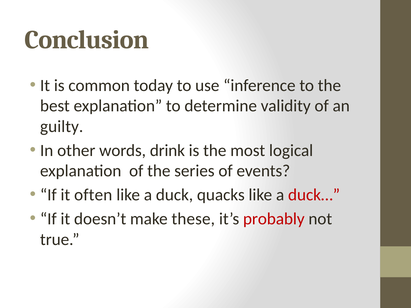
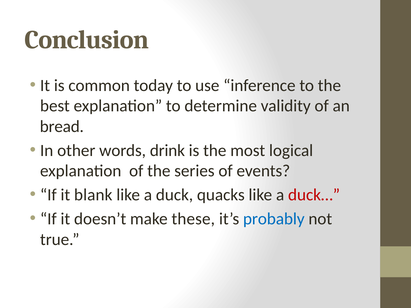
guilty: guilty -> bread
often: often -> blank
probably colour: red -> blue
